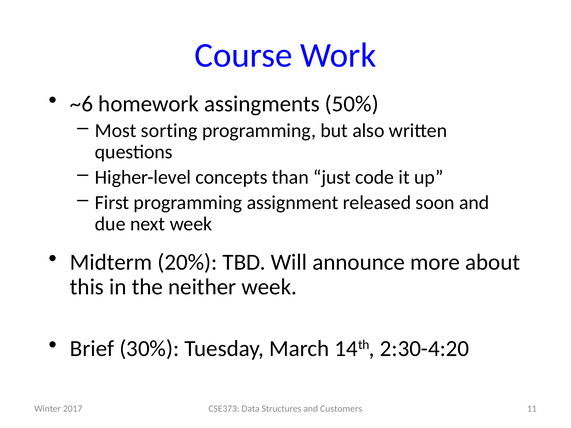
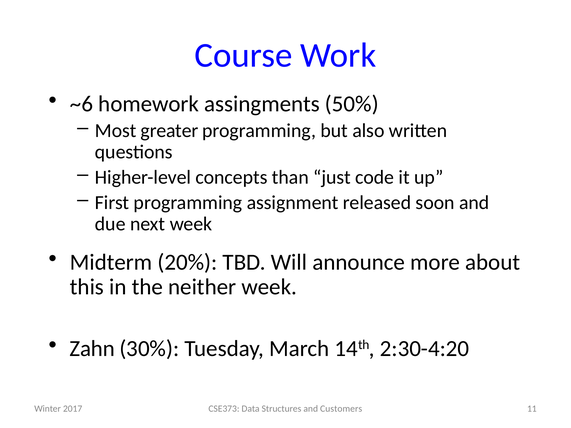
sorting: sorting -> greater
Brief: Brief -> Zahn
